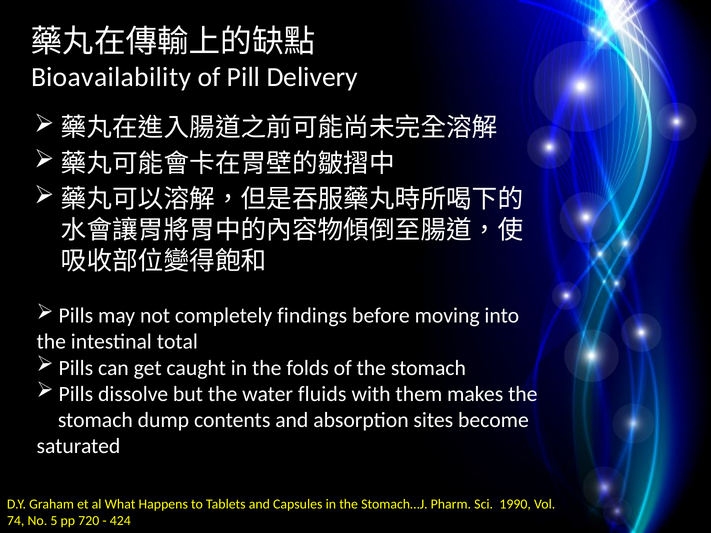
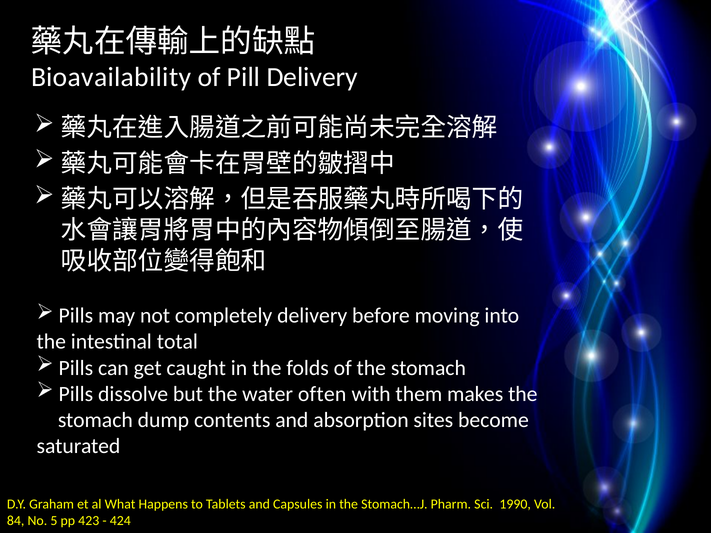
completely findings: findings -> delivery
fluids: fluids -> often
74: 74 -> 84
720: 720 -> 423
